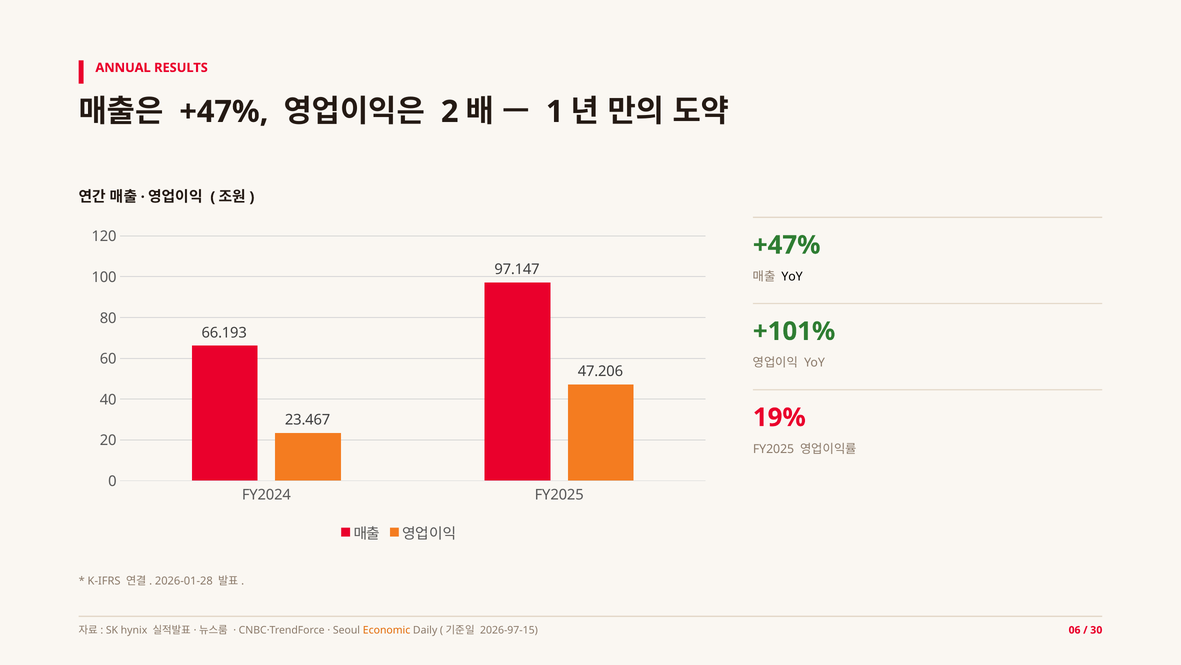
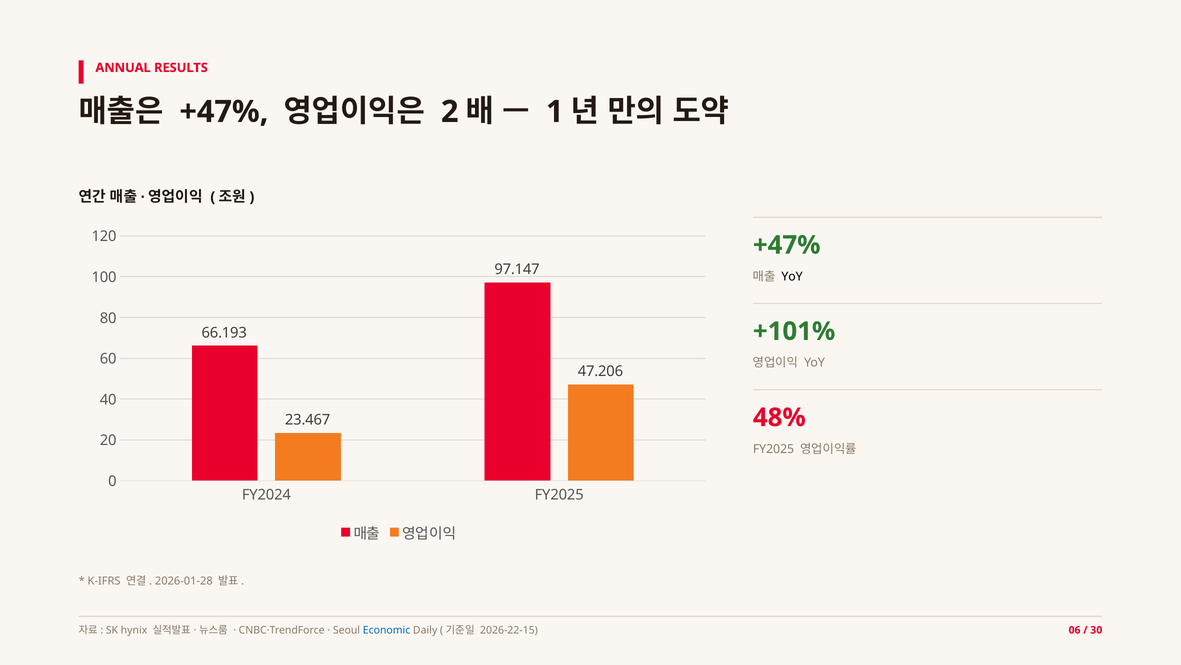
19%: 19% -> 48%
Economic colour: orange -> blue
2026-97-15: 2026-97-15 -> 2026-22-15
